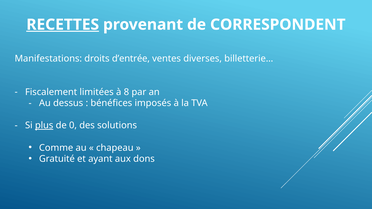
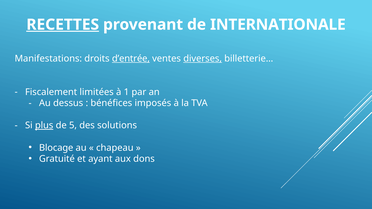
CORRESPONDENT: CORRESPONDENT -> INTERNATIONALE
d’entrée underline: none -> present
diverses underline: none -> present
8: 8 -> 1
0: 0 -> 5
Comme: Comme -> Blocage
